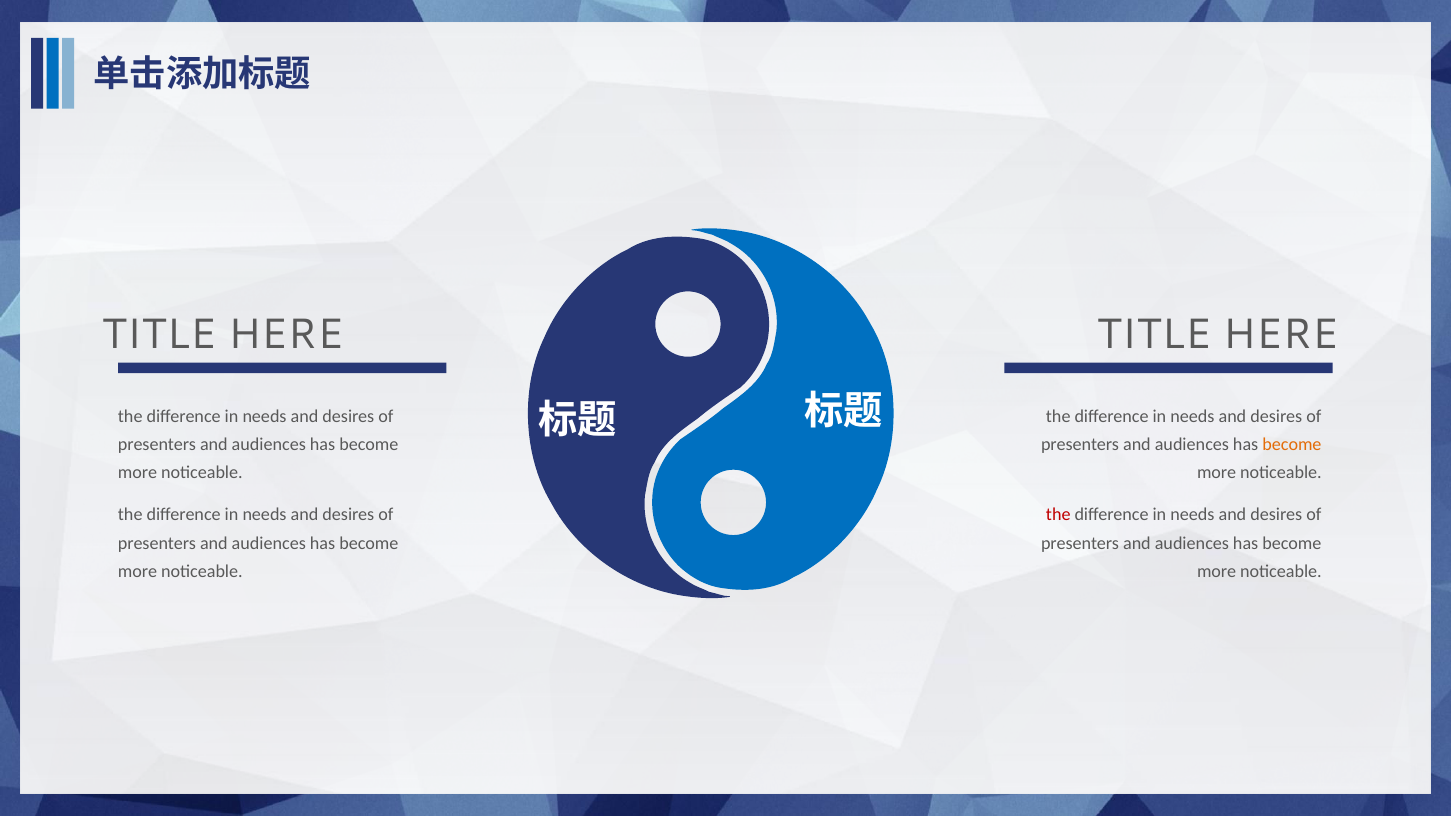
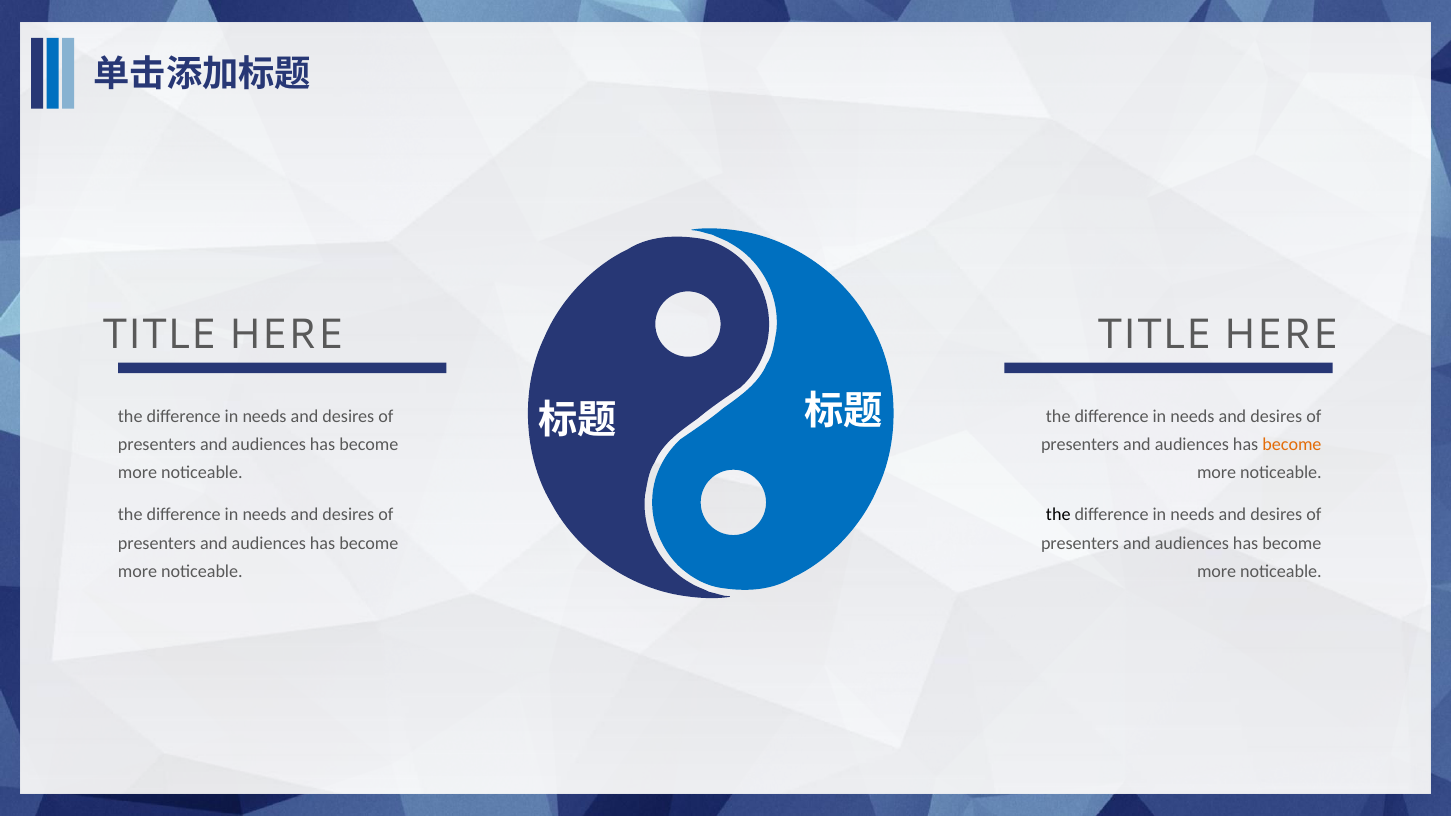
the at (1058, 515) colour: red -> black
